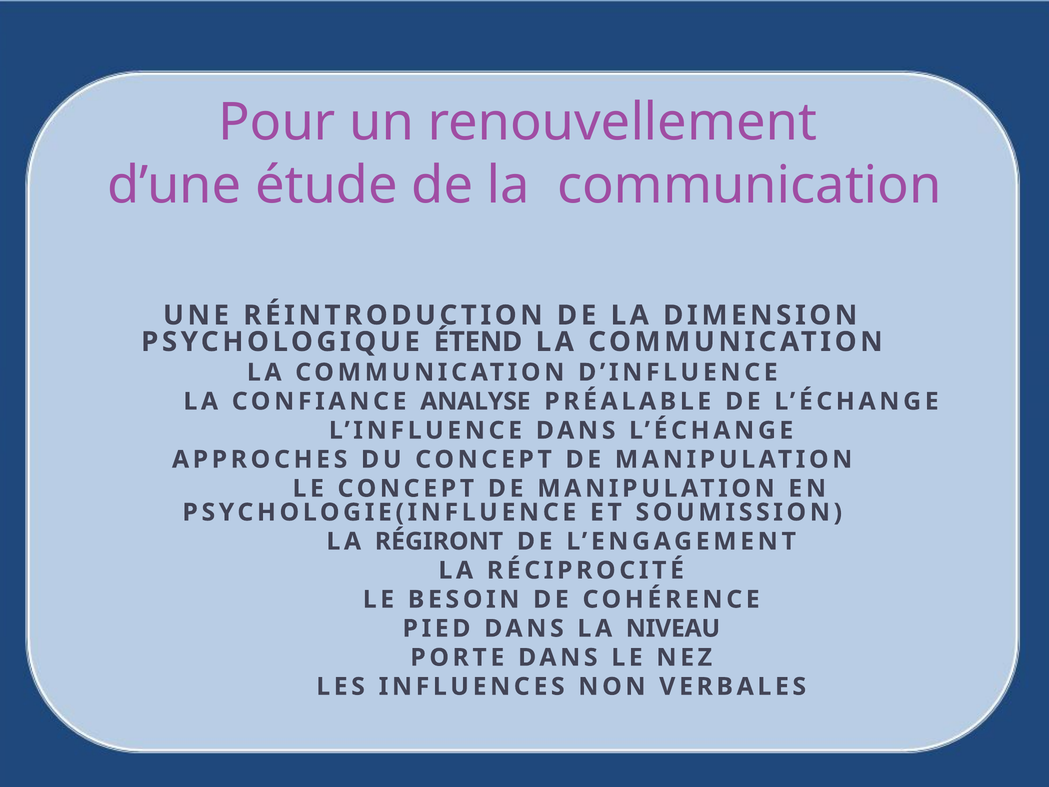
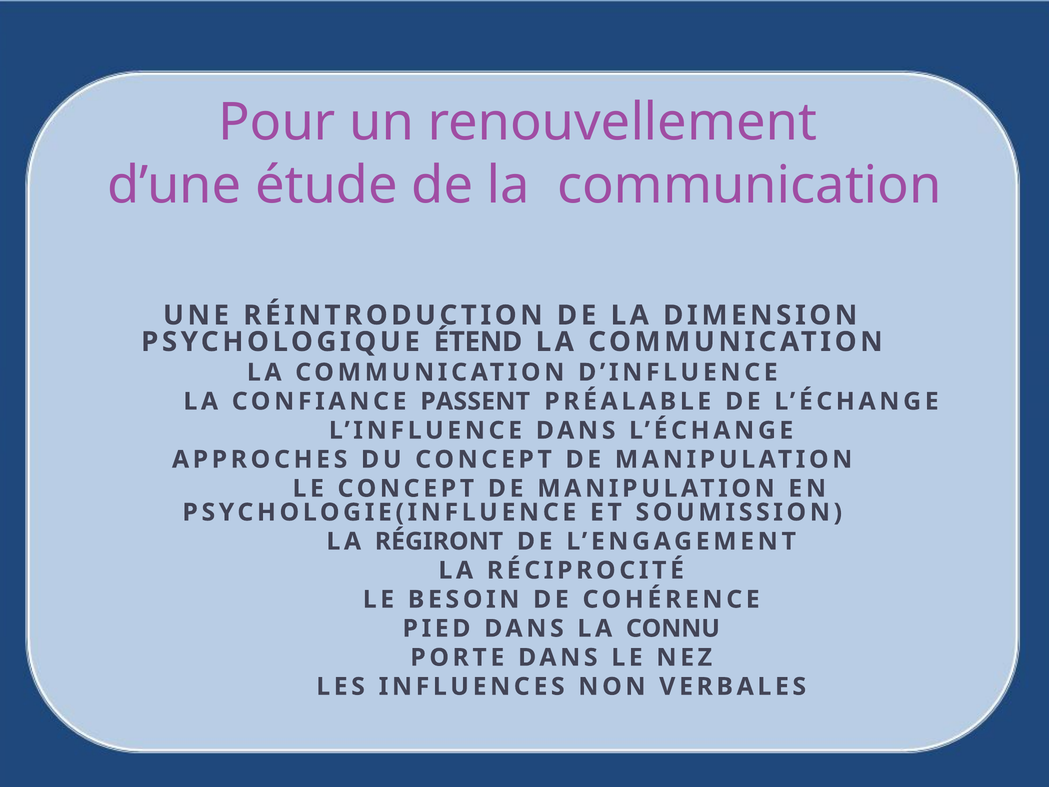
ANALYSE: ANALYSE -> PASSENT
NIVEAU: NIVEAU -> CONNU
